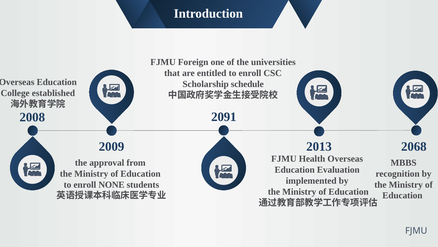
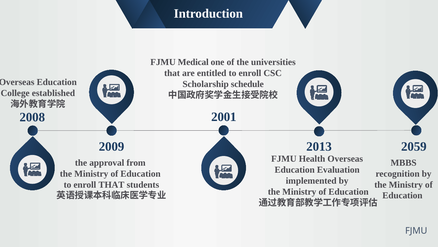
Foreign: Foreign -> Medical
2091: 2091 -> 2001
2068: 2068 -> 2059
enroll NONE: NONE -> THAT
